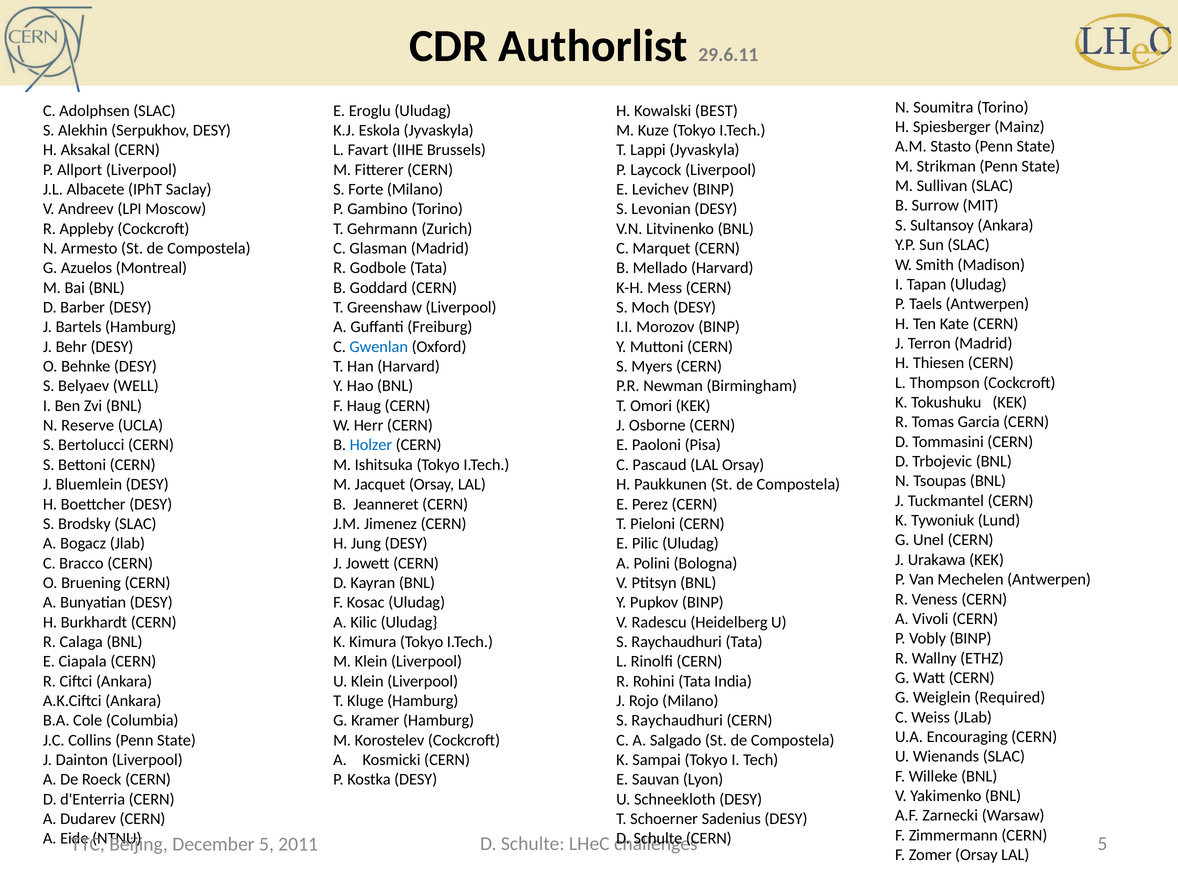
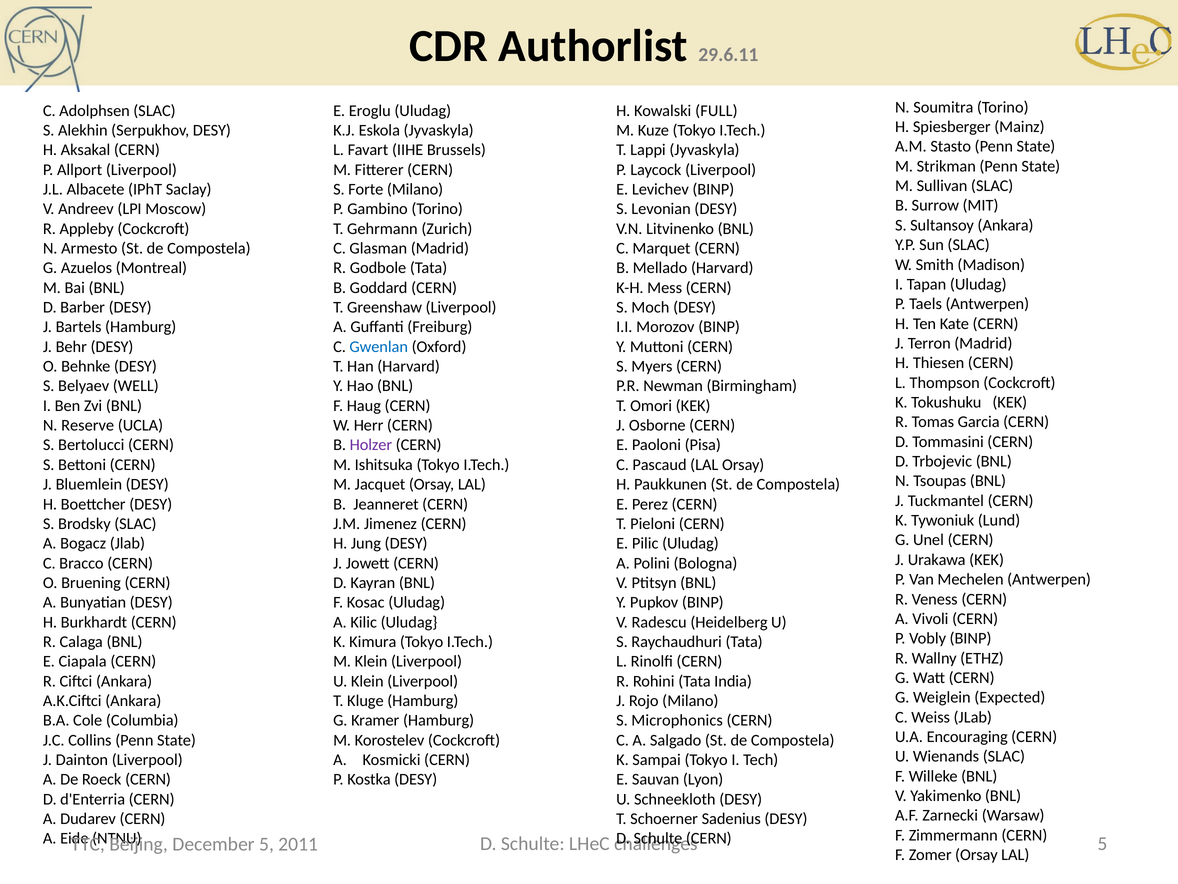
BEST: BEST -> FULL
Holzer colour: blue -> purple
Required: Required -> Expected
Raychaudhuri at (677, 720): Raychaudhuri -> Microphonics
